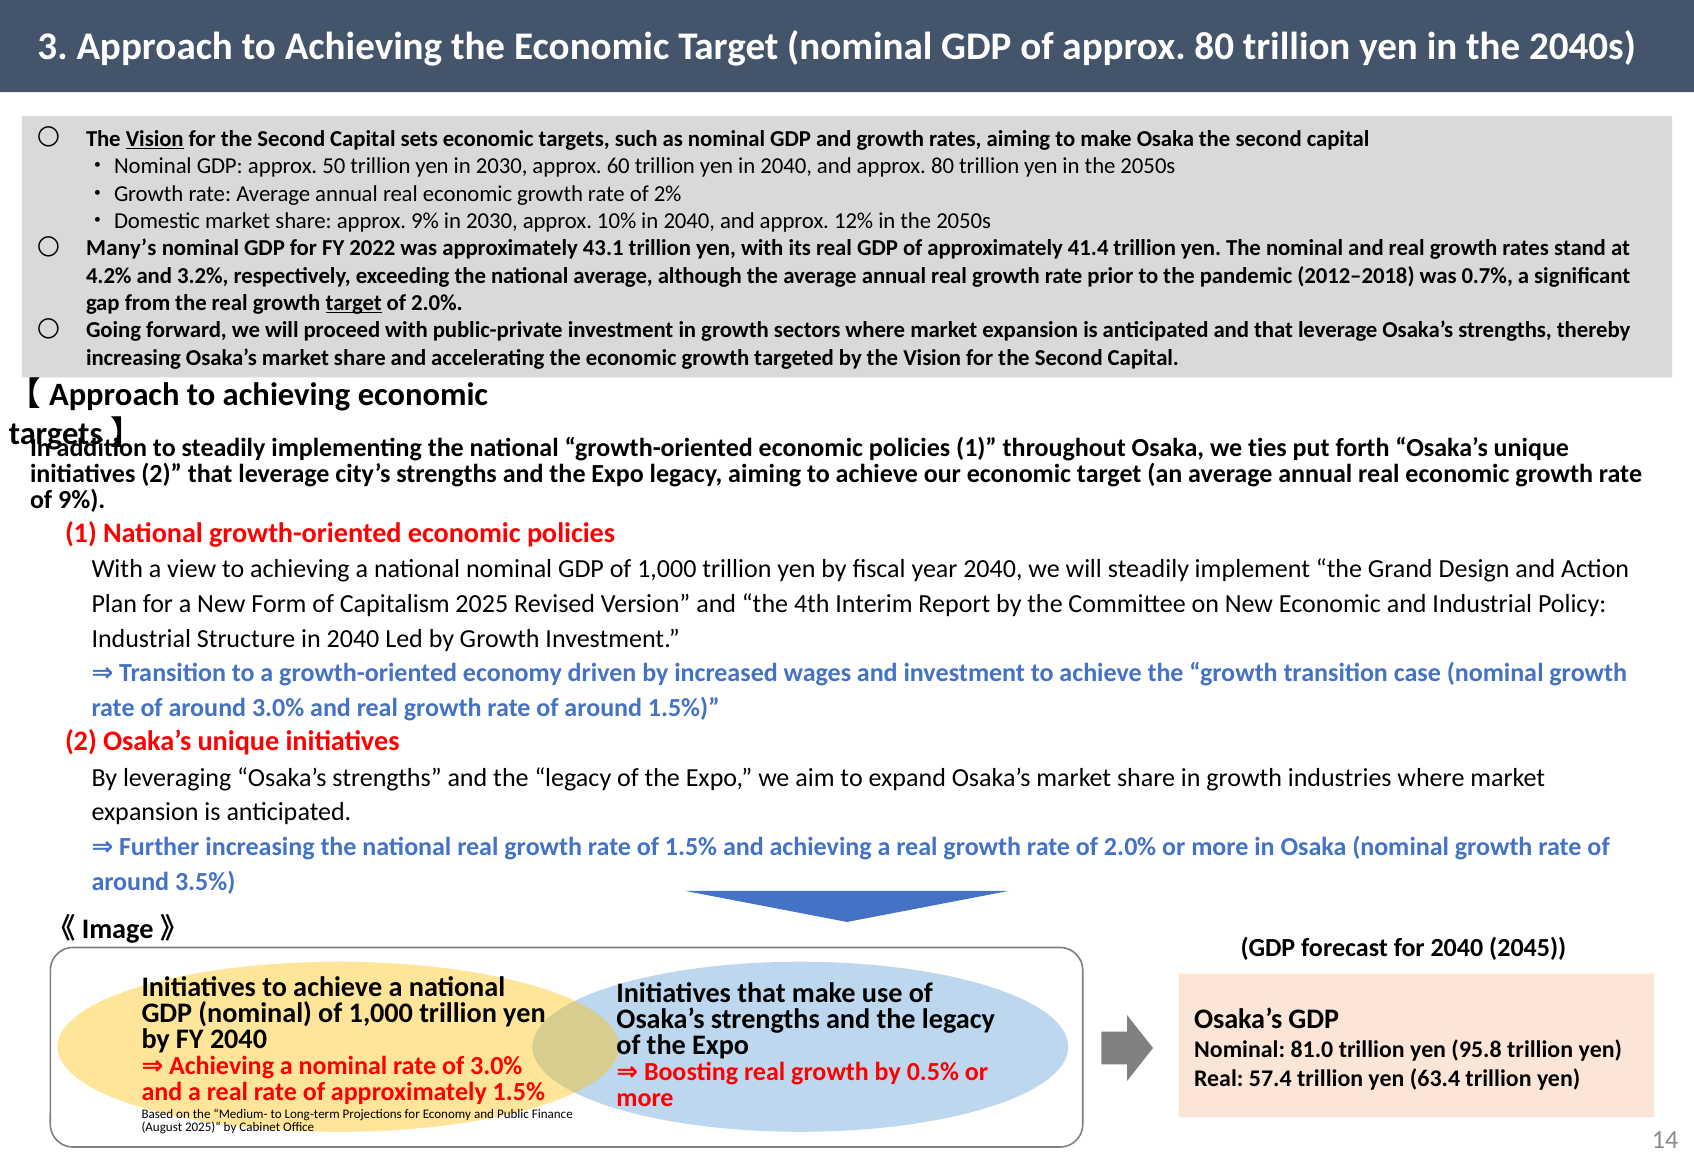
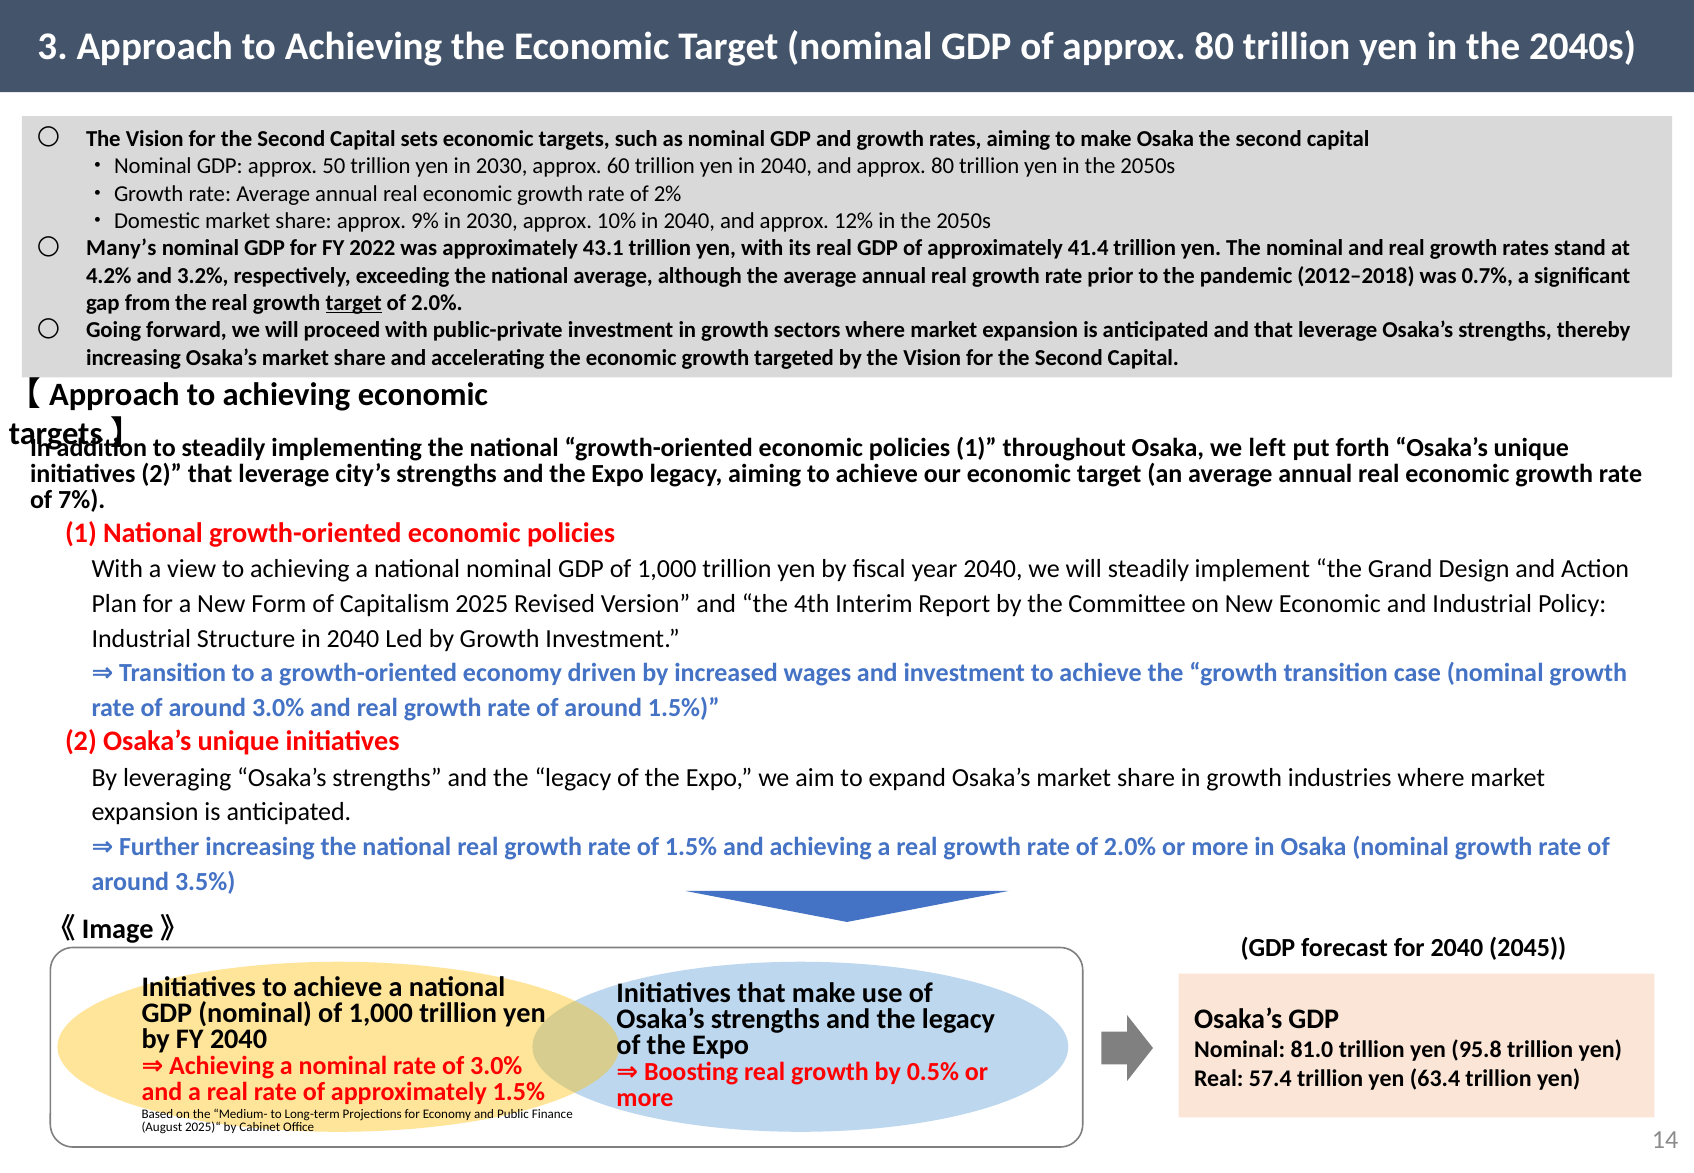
Vision at (155, 139) underline: present -> none
ties: ties -> left
of 9%: 9% -> 7%
